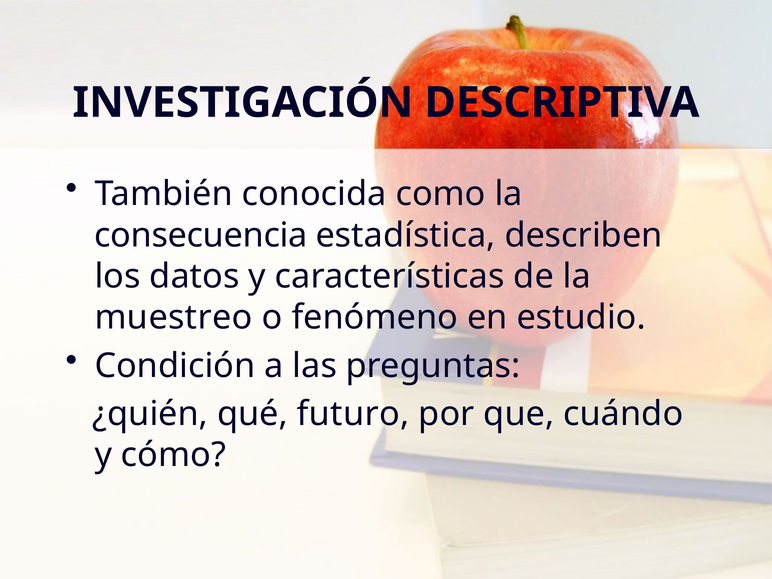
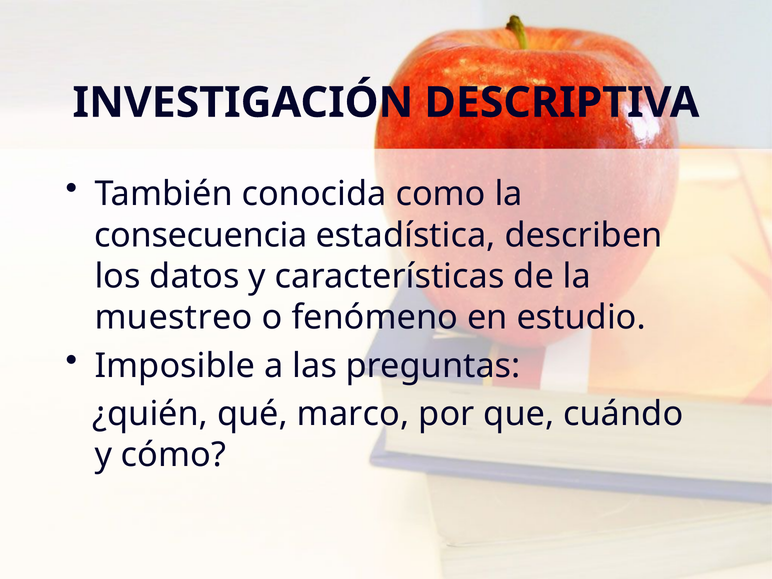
Condición: Condición -> Imposible
futuro: futuro -> marco
